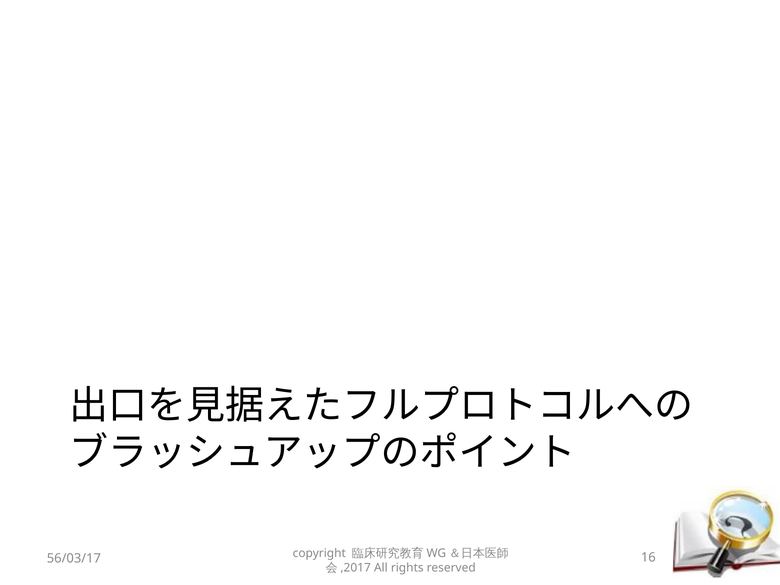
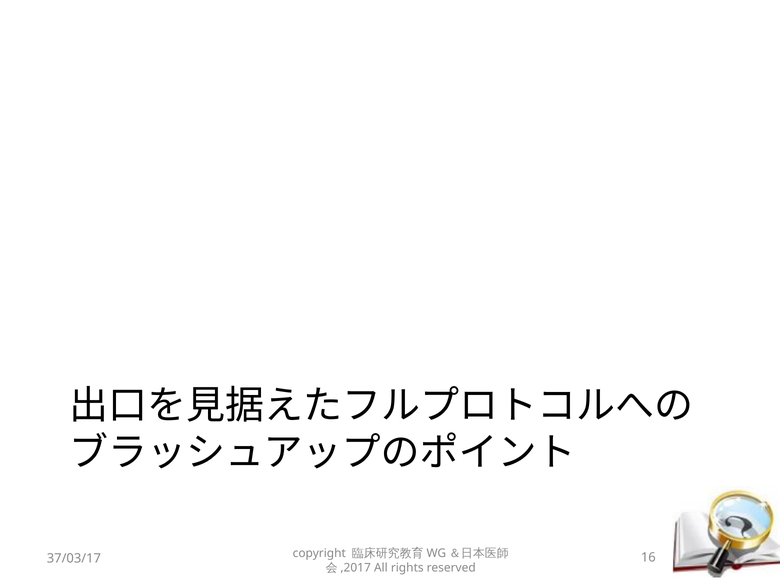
56/03/17: 56/03/17 -> 37/03/17
